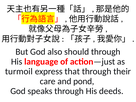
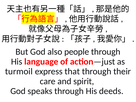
should: should -> people
pond: pond -> spirit
